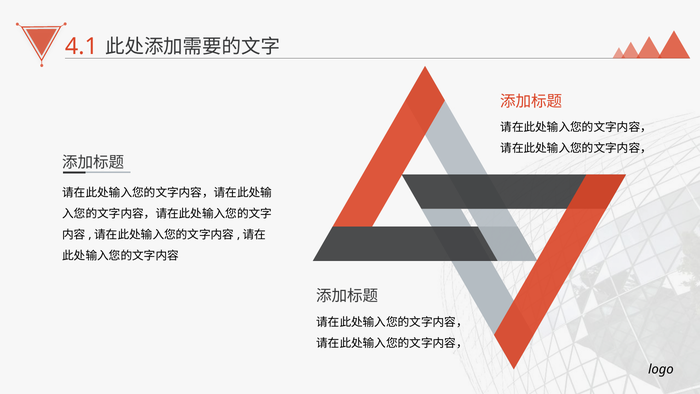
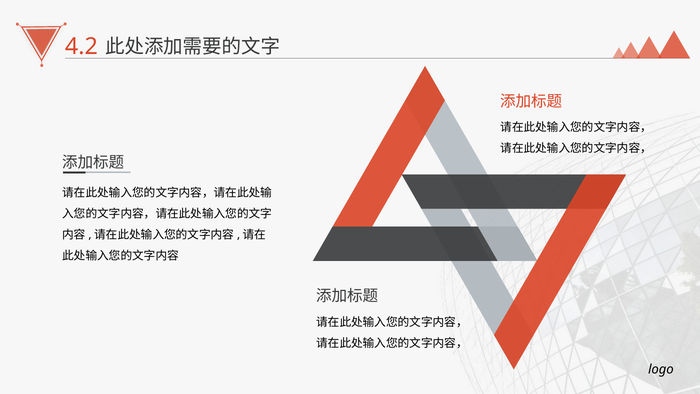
4.1: 4.1 -> 4.2
